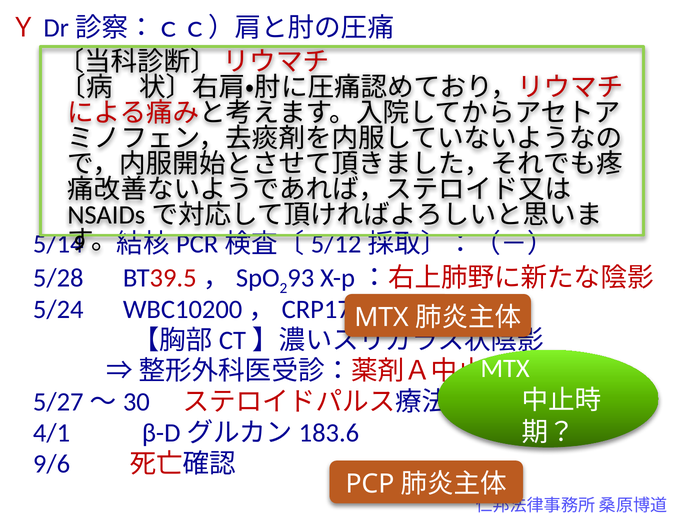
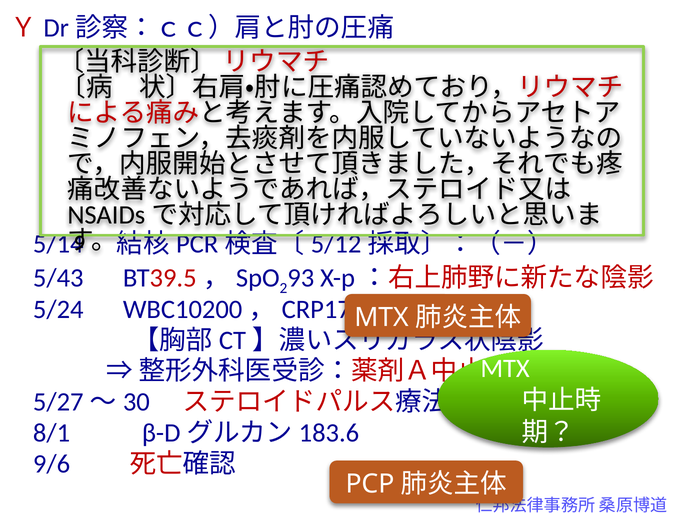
5/28: 5/28 -> 5/43
4/1: 4/1 -> 8/1
